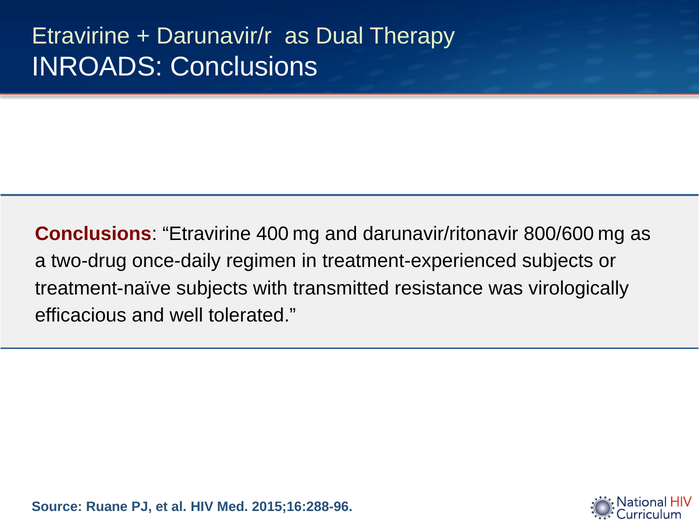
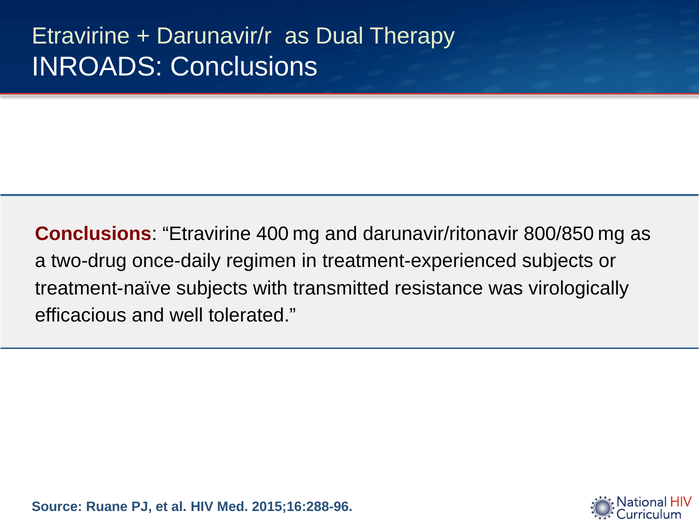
800/600: 800/600 -> 800/850
